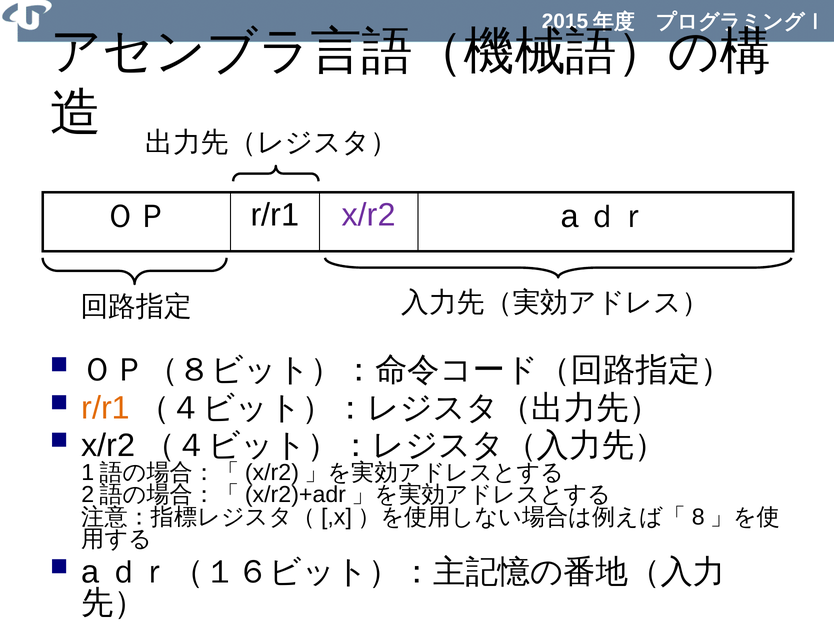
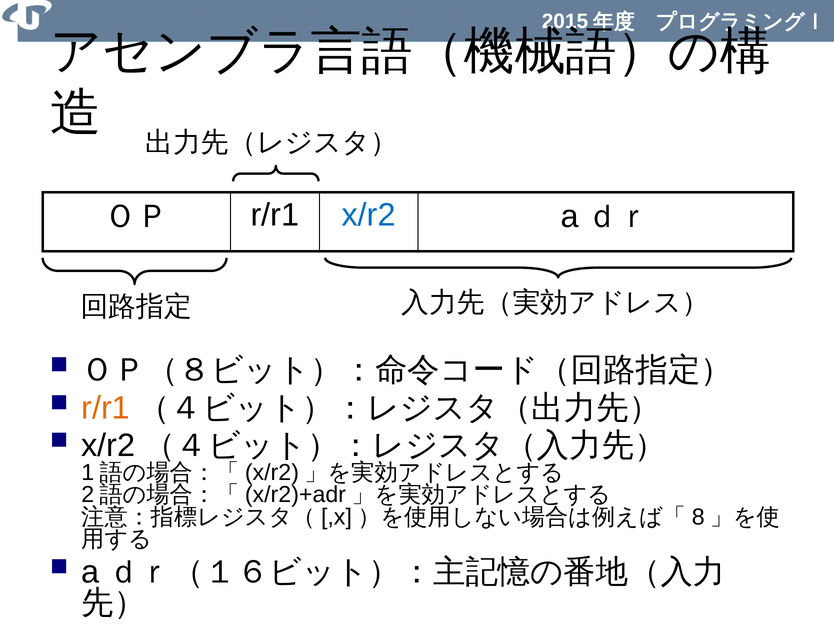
x/r2 at (369, 215) colour: purple -> blue
